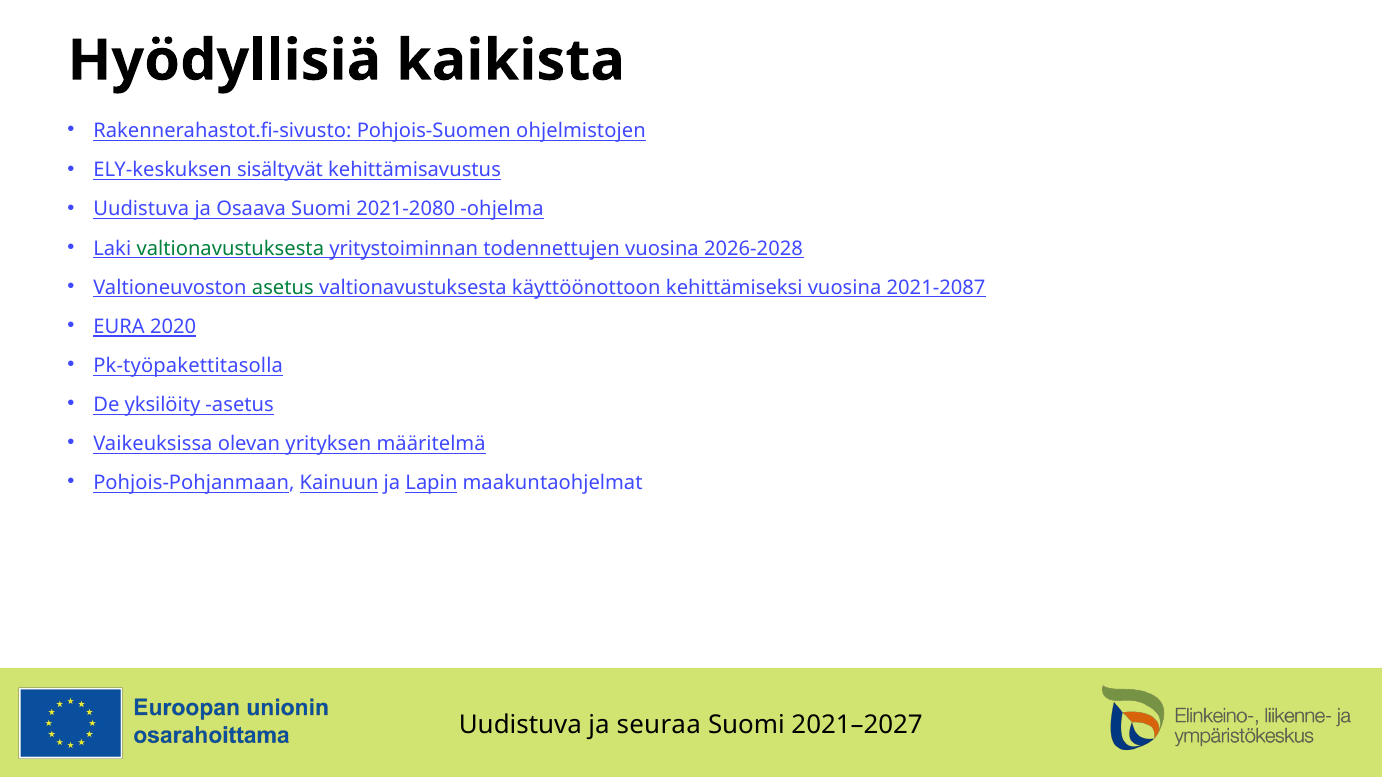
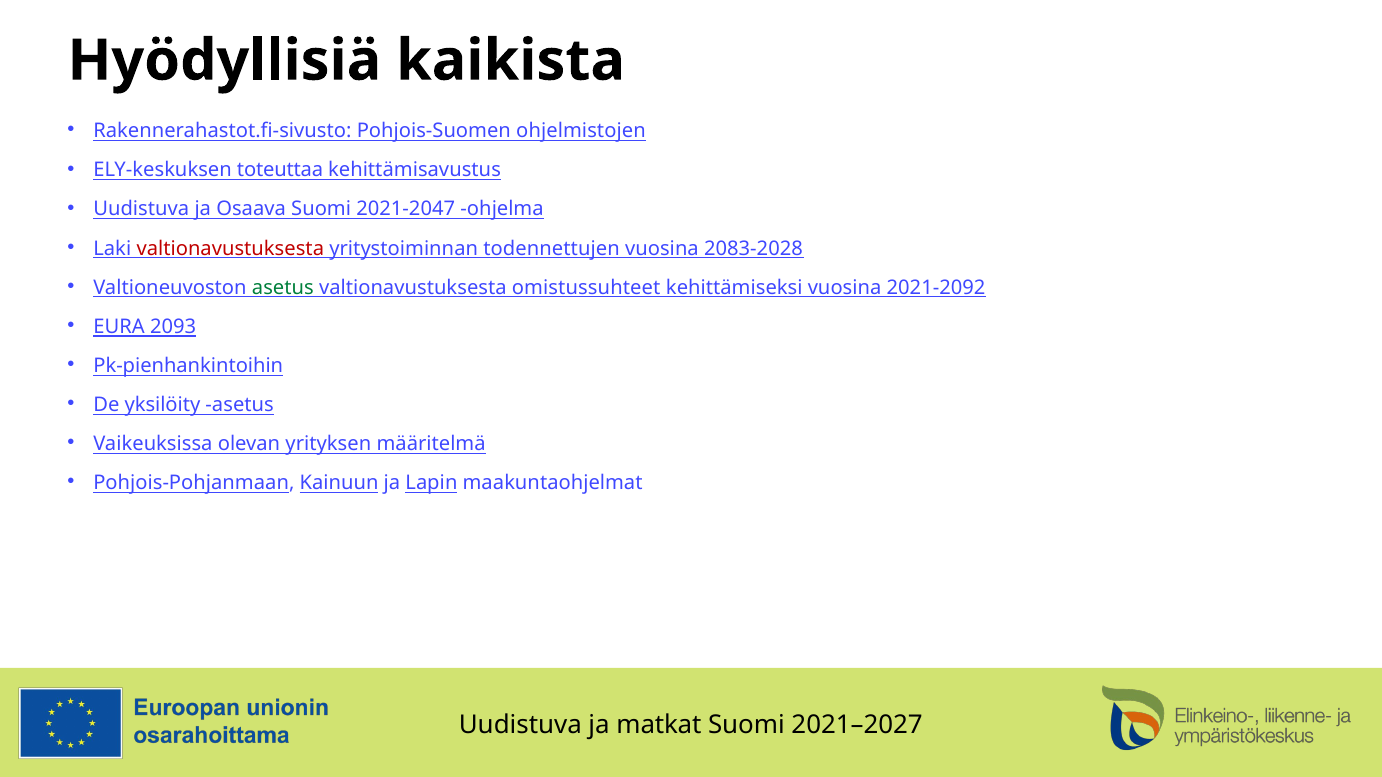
sisältyvät: sisältyvät -> toteuttaa
2021-2080: 2021-2080 -> 2021-2047
valtionavustuksesta at (230, 249) colour: green -> red
2026-2028: 2026-2028 -> 2083-2028
käyttöönottoon: käyttöönottoon -> omistussuhteet
2021-2087: 2021-2087 -> 2021-2092
2020: 2020 -> 2093
Pk-työpakettitasolla: Pk-työpakettitasolla -> Pk-pienhankintoihin
seuraa: seuraa -> matkat
